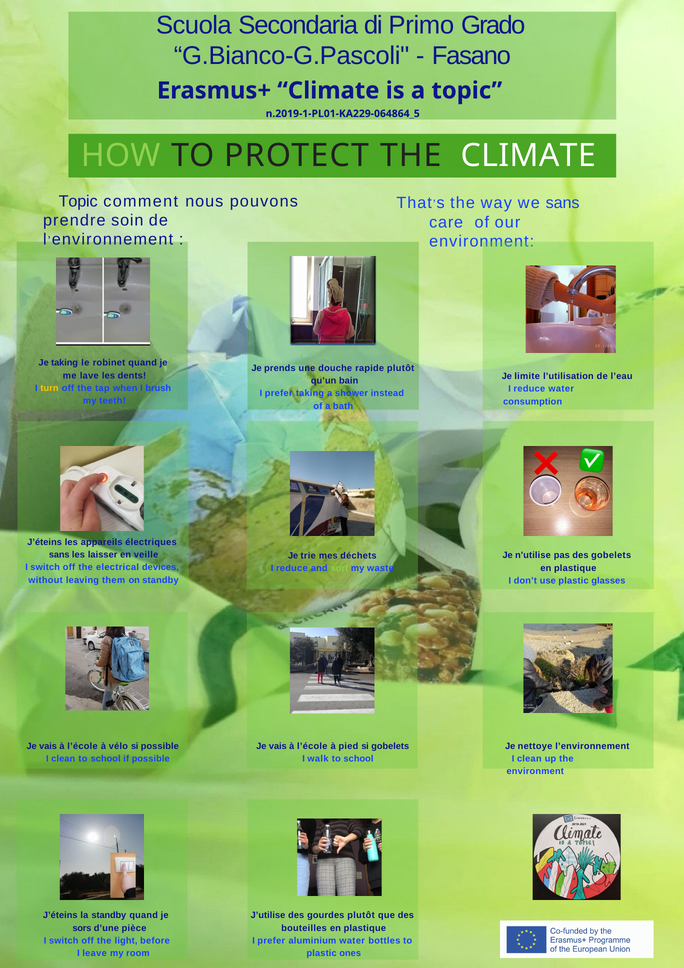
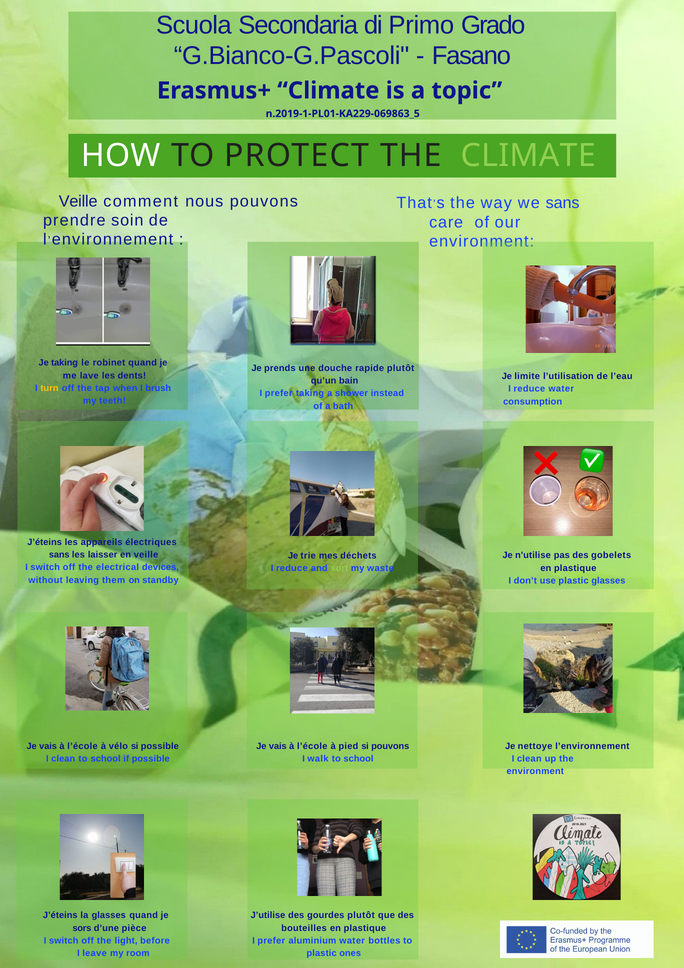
n.2019-1-PL01-KA229-064864_5: n.2019-1-PL01-KA229-064864_5 -> n.2019-1-PL01-KA229-069863_5
HOW colour: light green -> white
CLIMATE at (528, 156) colour: white -> light green
Topic at (78, 201): Topic -> Veille
si gobelets: gobelets -> pouvons
la standby: standby -> glasses
